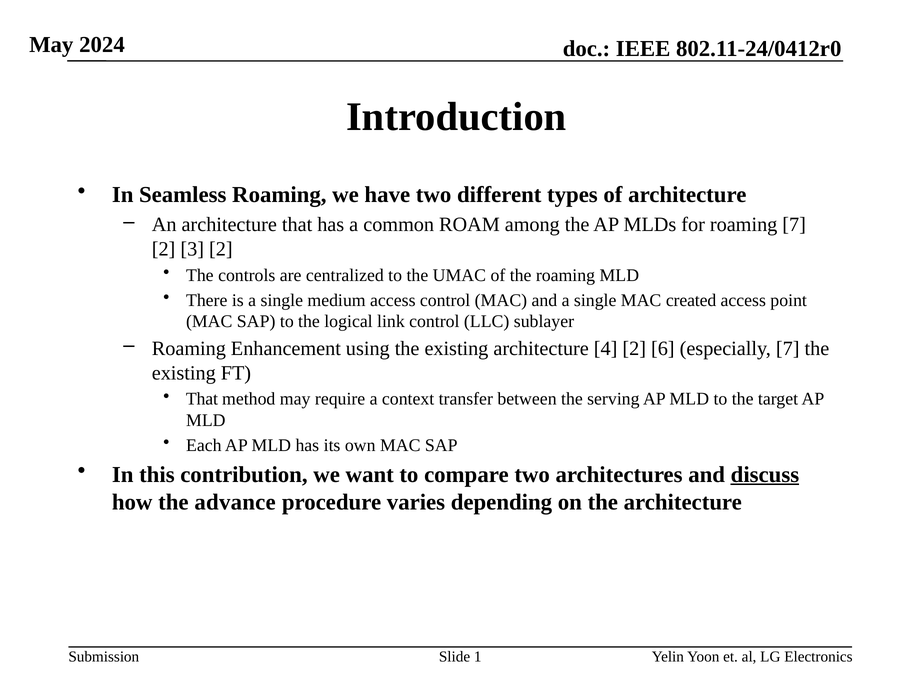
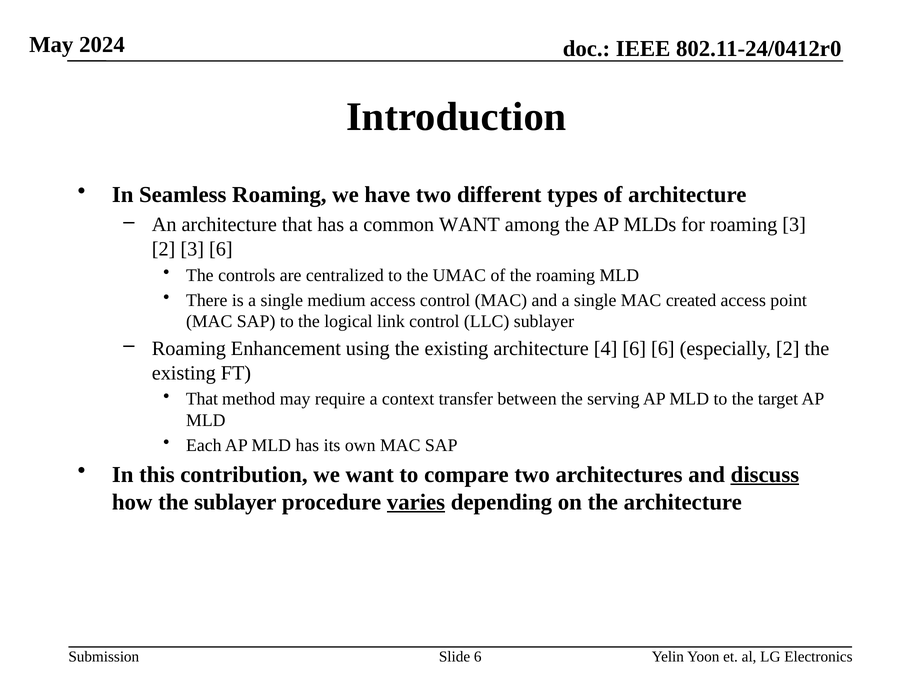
common ROAM: ROAM -> WANT
roaming 7: 7 -> 3
3 2: 2 -> 6
4 2: 2 -> 6
especially 7: 7 -> 2
the advance: advance -> sublayer
varies underline: none -> present
Slide 1: 1 -> 6
